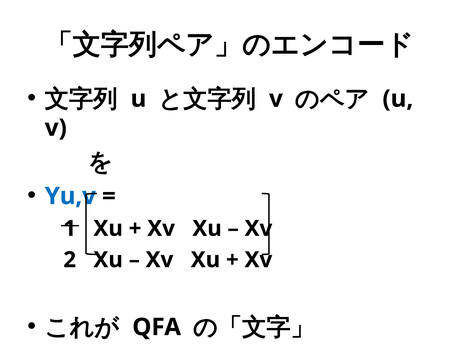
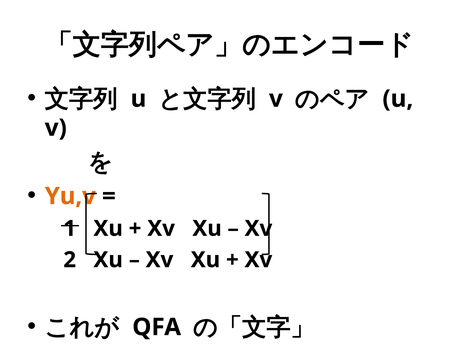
Yu,v colour: blue -> orange
